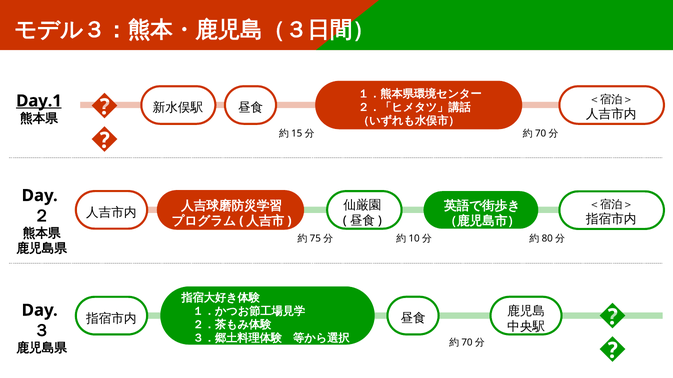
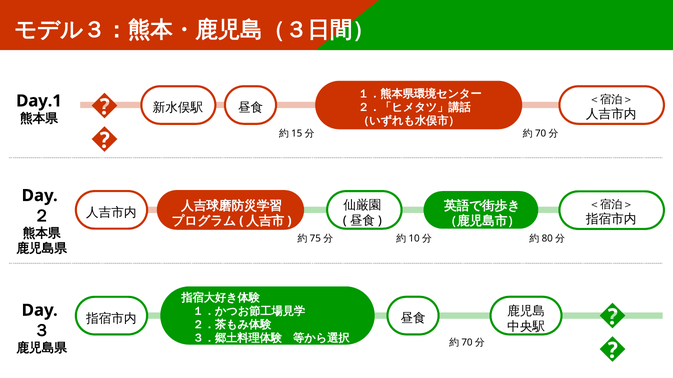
Day.1 underline: present -> none
